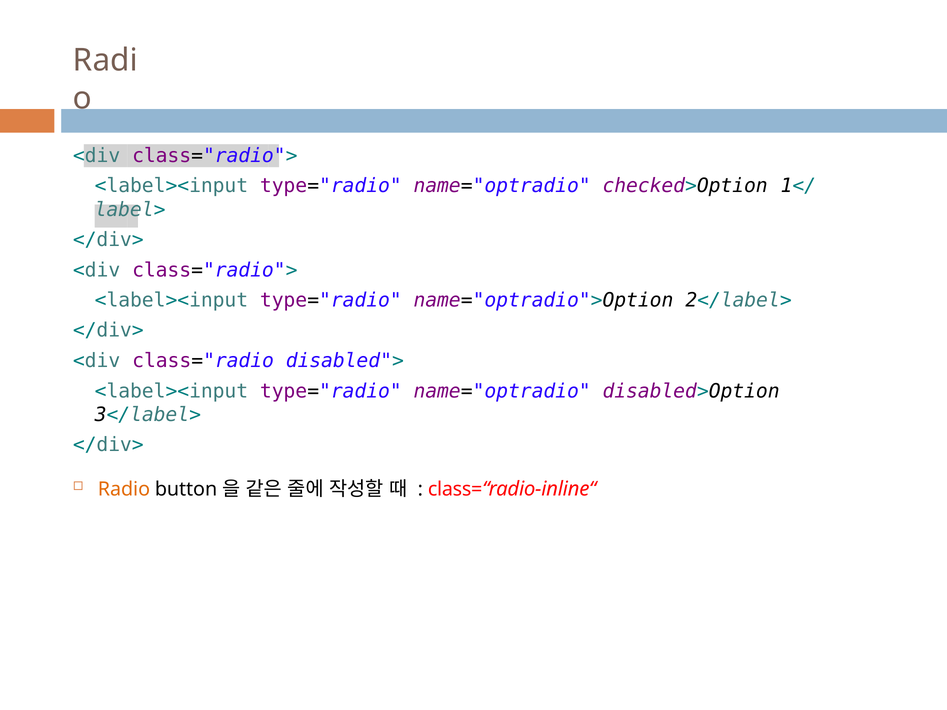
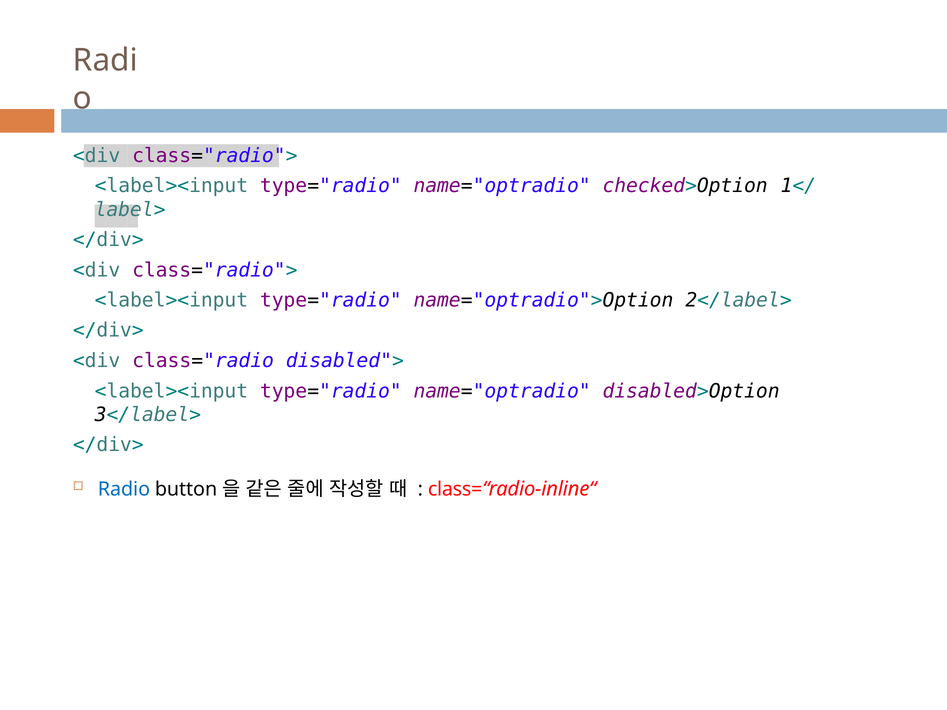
Radio colour: orange -> blue
